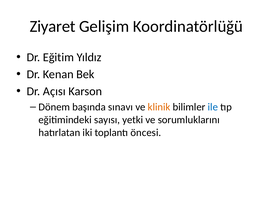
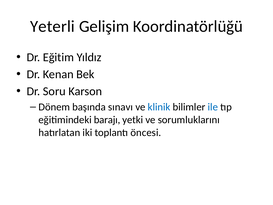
Ziyaret: Ziyaret -> Yeterli
Açısı: Açısı -> Soru
klinik colour: orange -> blue
sayısı: sayısı -> barajı
